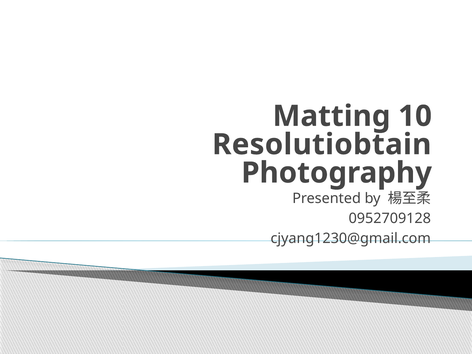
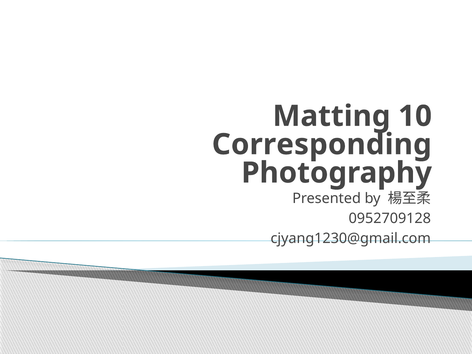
Resolutiobtain: Resolutiobtain -> Corresponding
